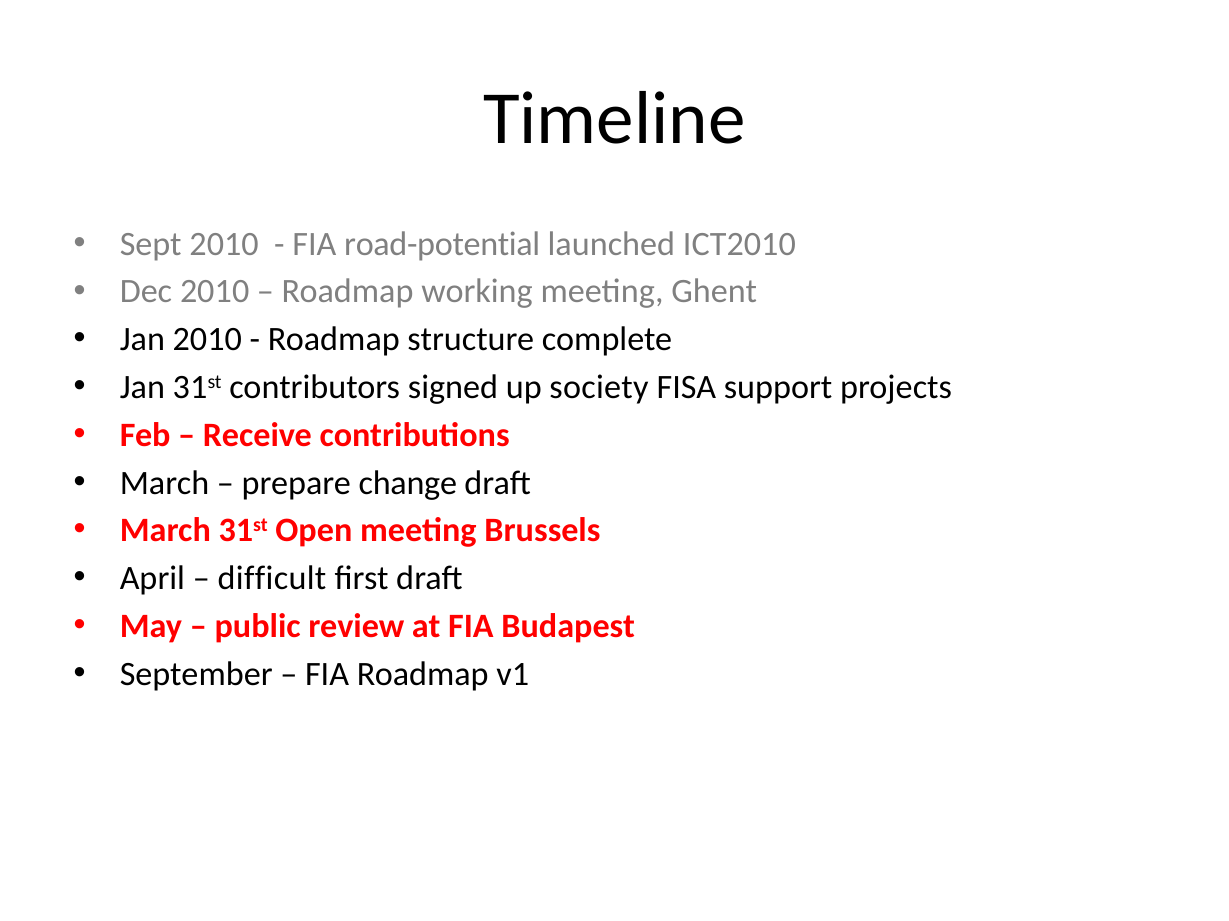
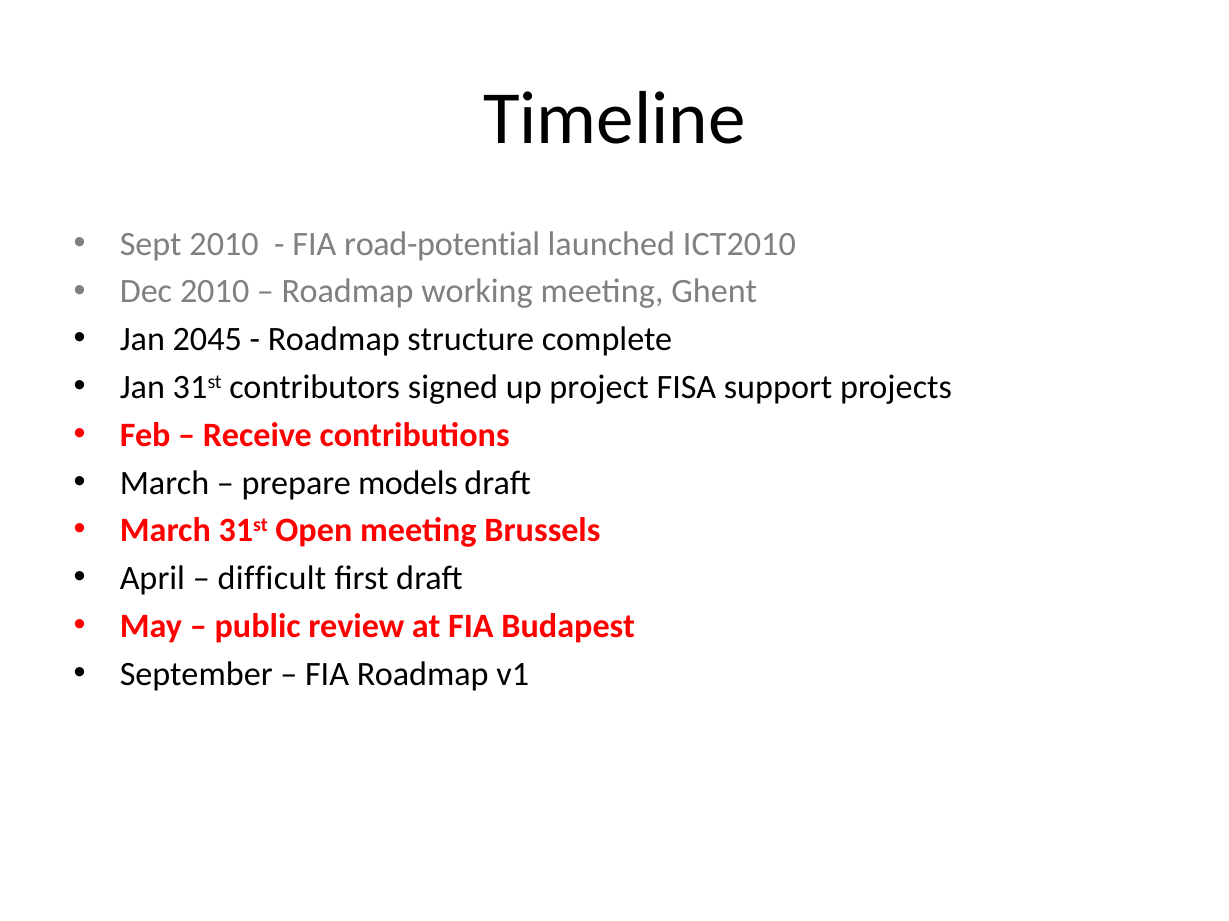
Jan 2010: 2010 -> 2045
society: society -> project
change: change -> models
